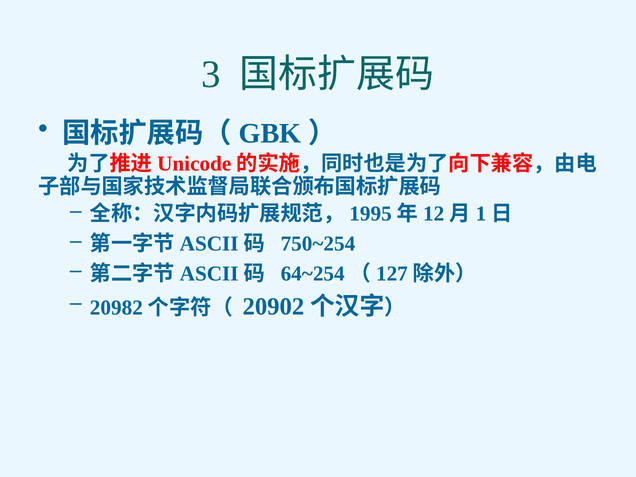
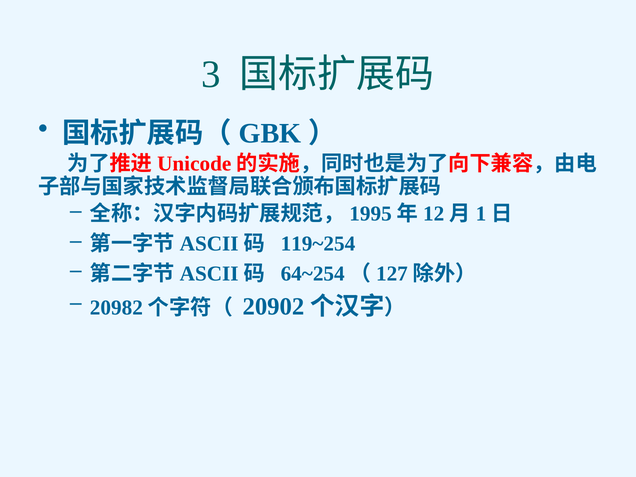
750~254: 750~254 -> 119~254
